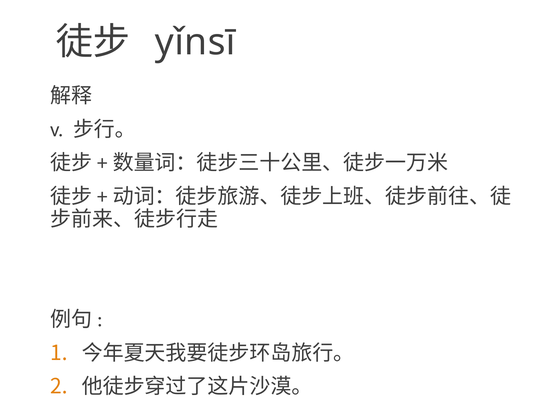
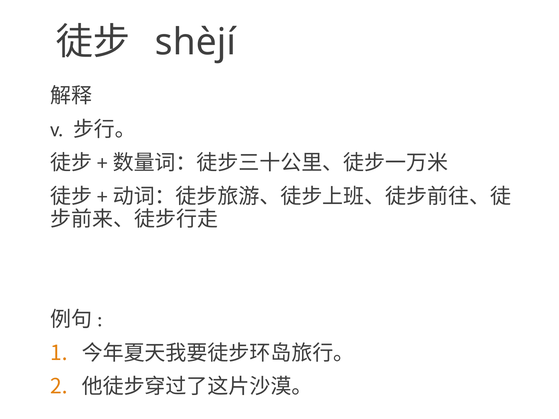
yǐnsī: yǐnsī -> shèjí
